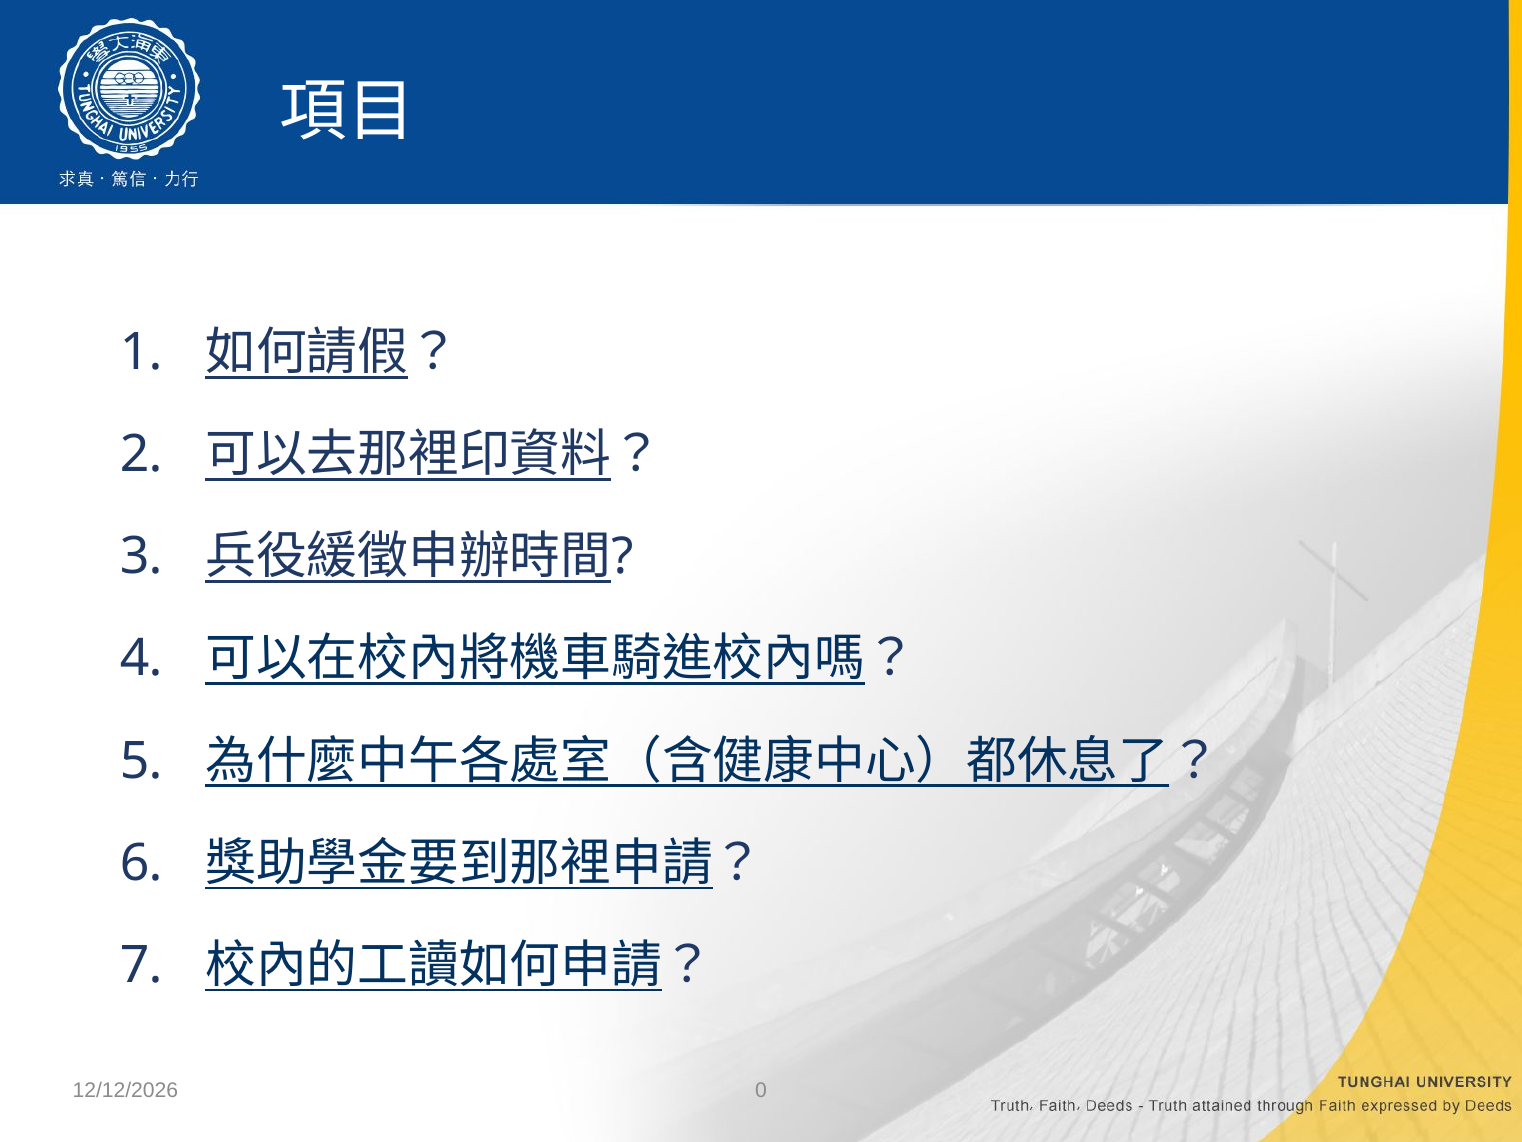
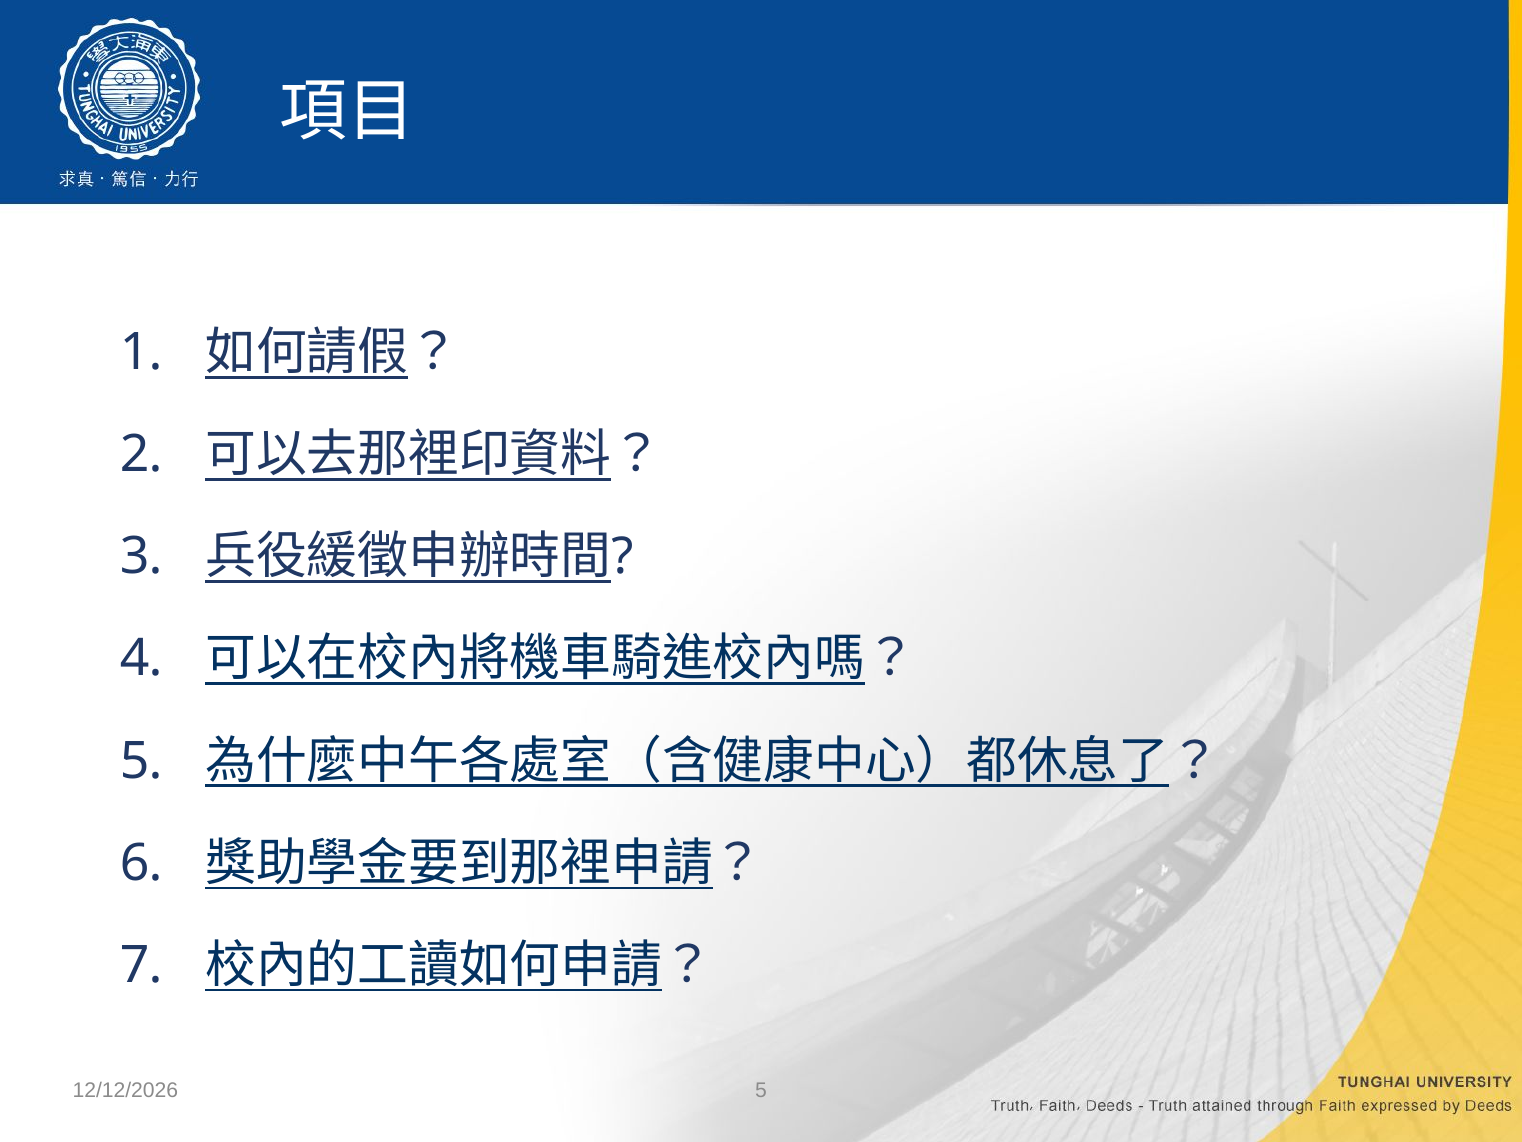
0 at (761, 1090): 0 -> 5
